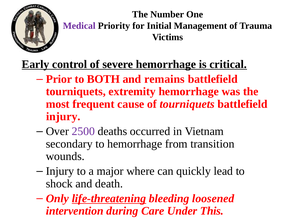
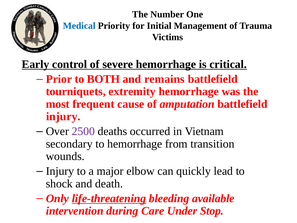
Medical colour: purple -> blue
of tourniquets: tourniquets -> amputation
where: where -> elbow
loosened: loosened -> available
This: This -> Stop
